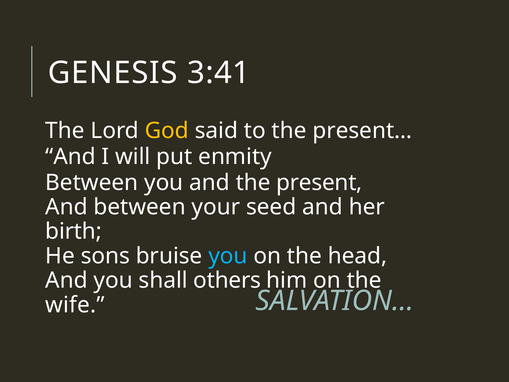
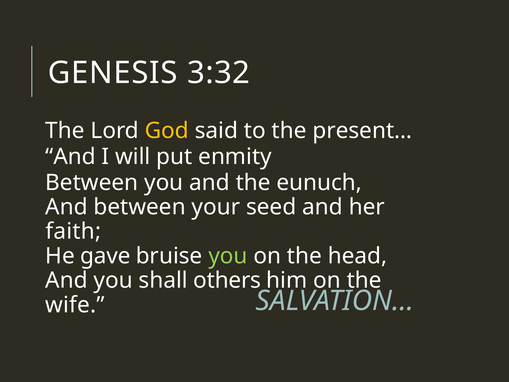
3:41: 3:41 -> 3:32
present: present -> eunuch
birth: birth -> faith
sons: sons -> gave
you at (228, 256) colour: light blue -> light green
